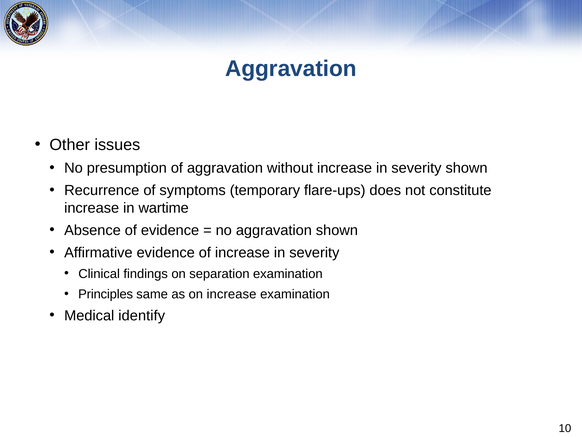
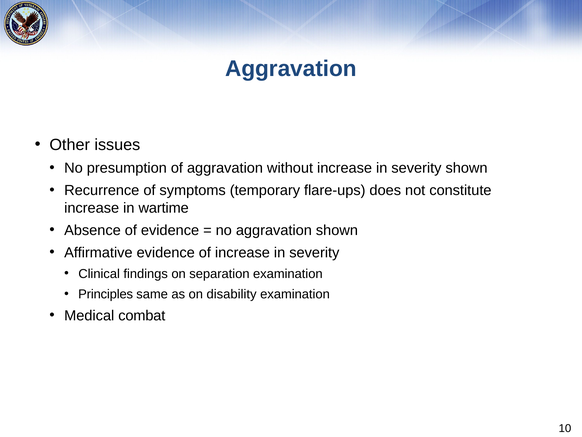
on increase: increase -> disability
identify: identify -> combat
